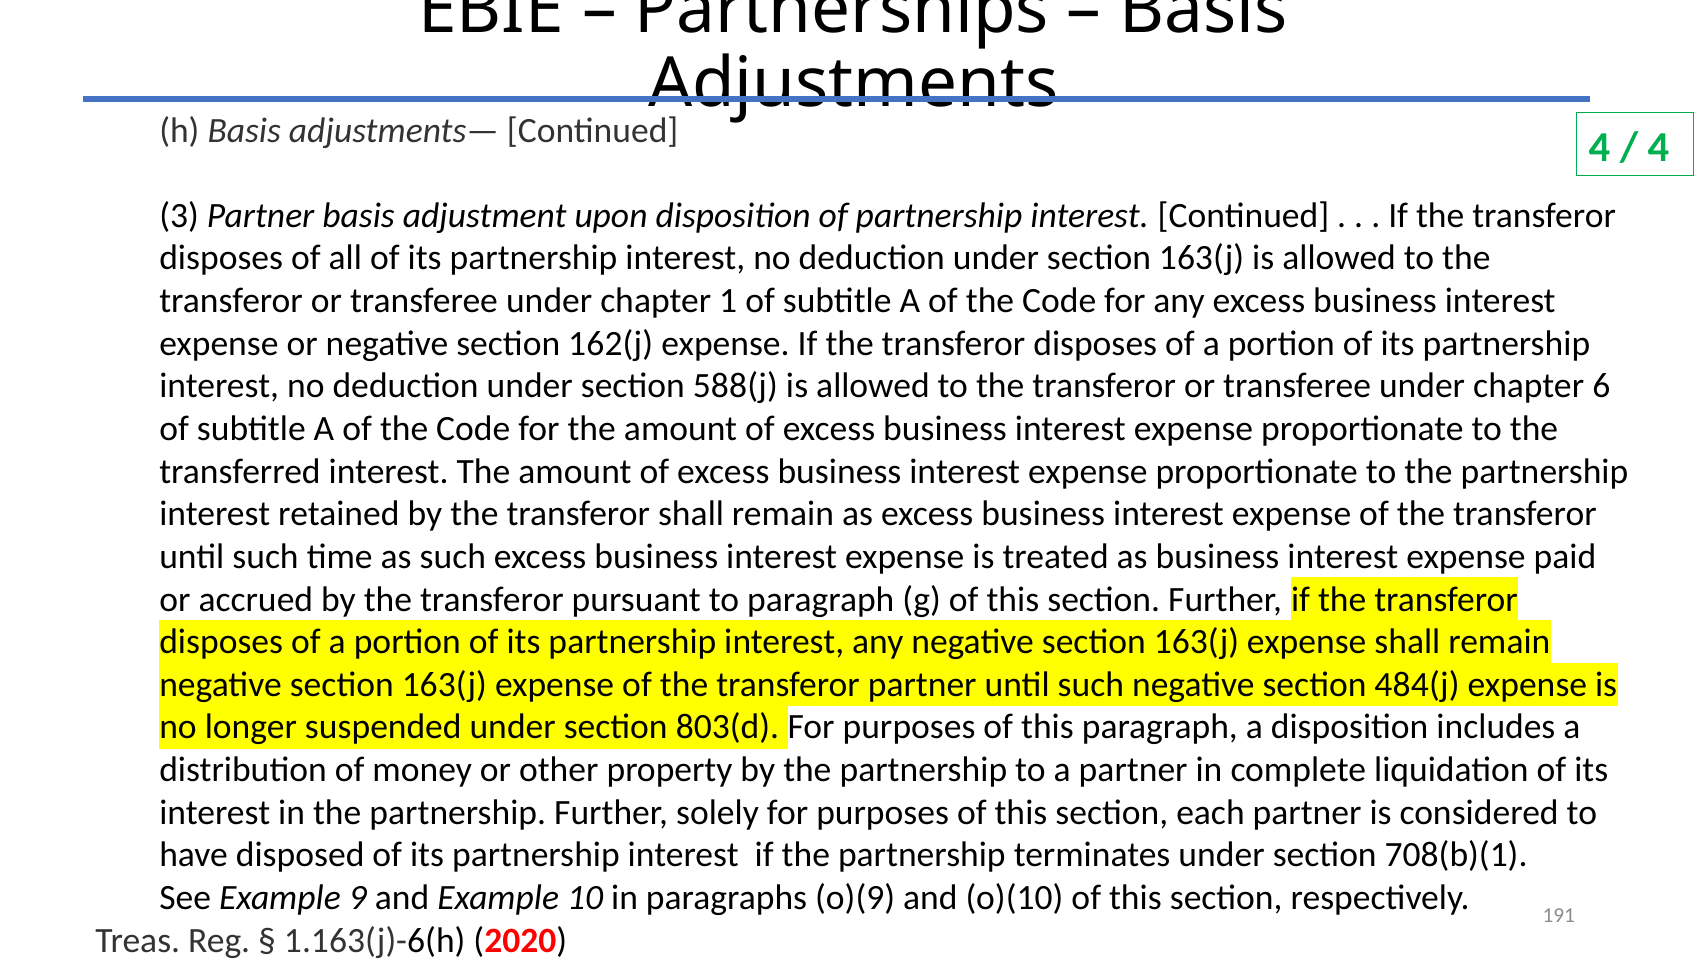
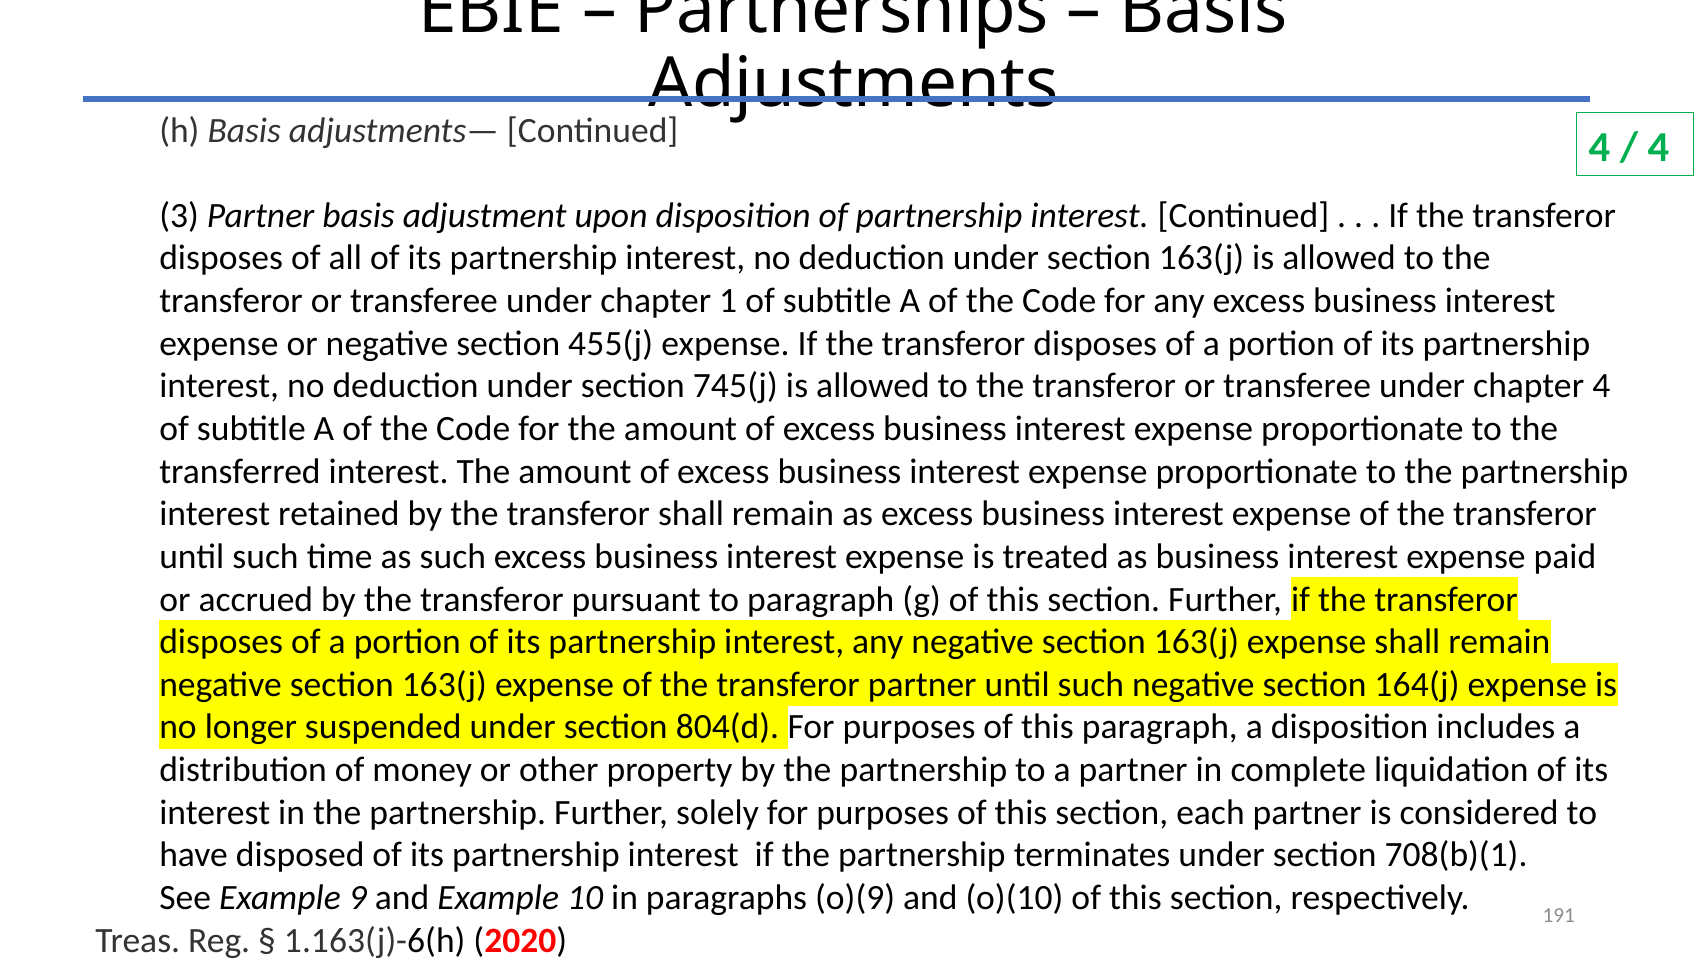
162(j: 162(j -> 455(j
588(j: 588(j -> 745(j
chapter 6: 6 -> 4
484(j: 484(j -> 164(j
803(d: 803(d -> 804(d
